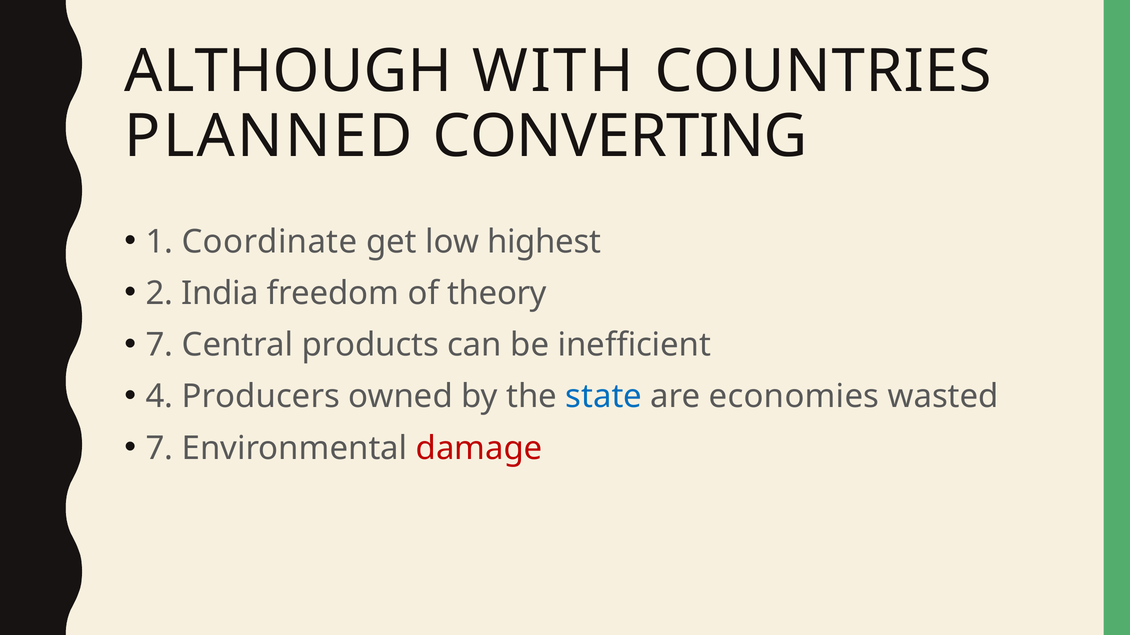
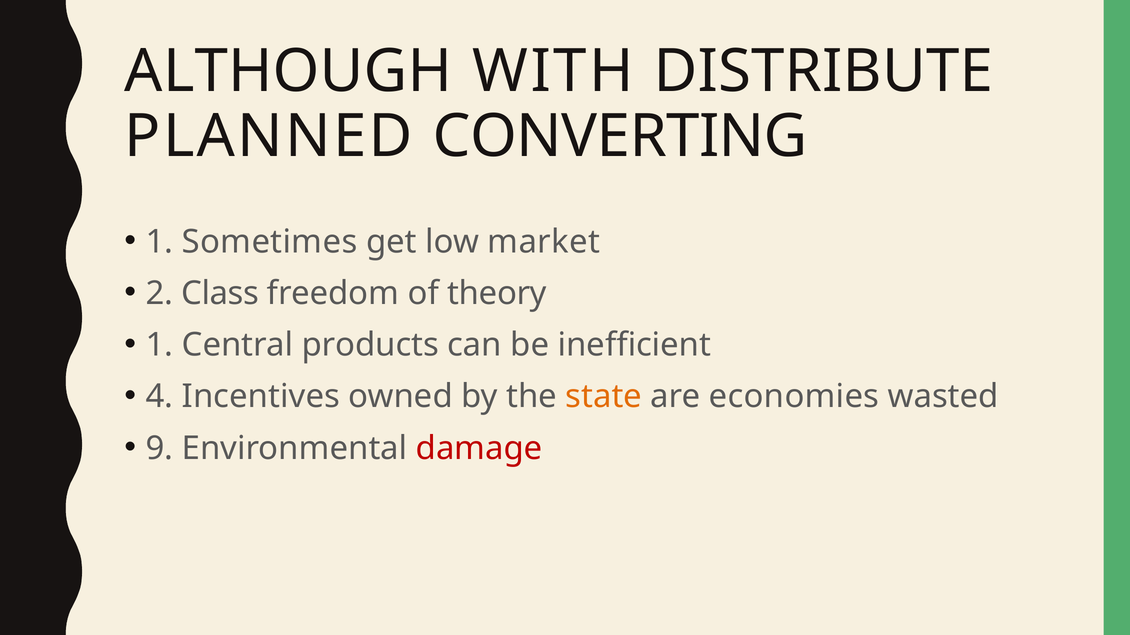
COUNTRIES: COUNTRIES -> DISTRIBUTE
Coordinate: Coordinate -> Sometimes
highest: highest -> market
India: India -> Class
7 at (160, 345): 7 -> 1
Producers: Producers -> Incentives
state colour: blue -> orange
7 at (160, 449): 7 -> 9
